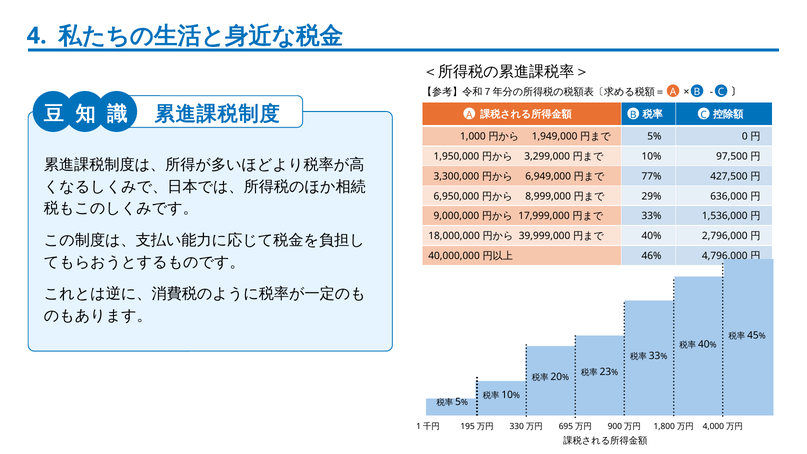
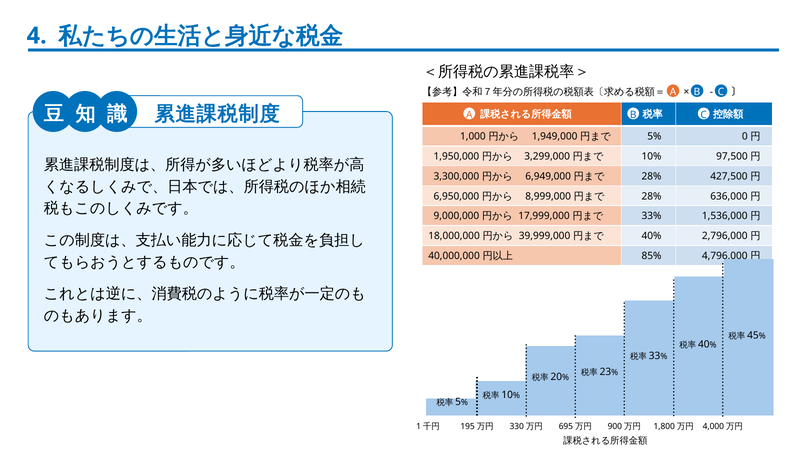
77% at (652, 176): 77% -> 28%
29% at (652, 196): 29% -> 28%
46%: 46% -> 85%
